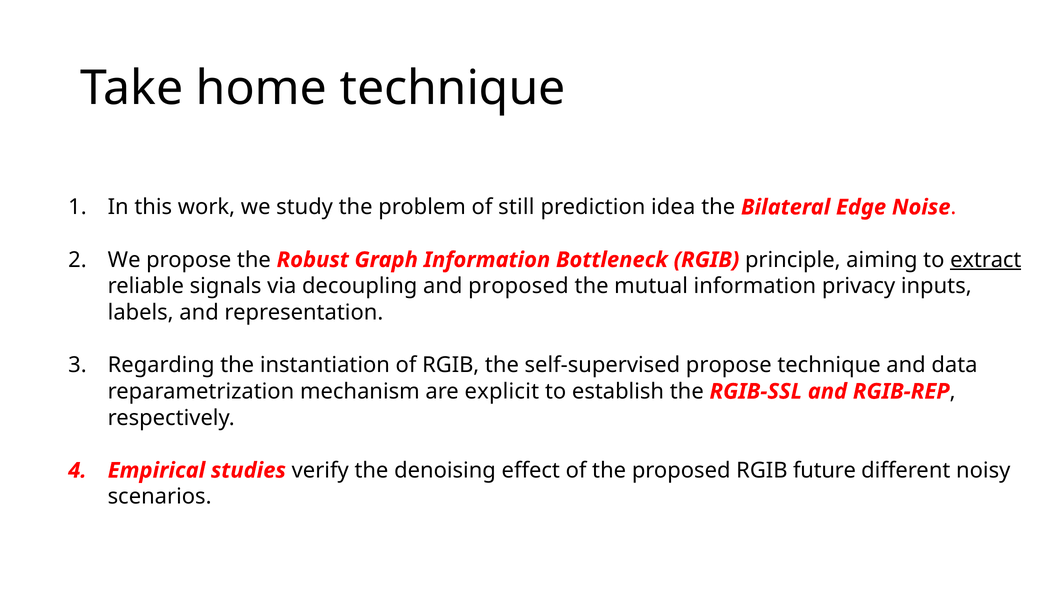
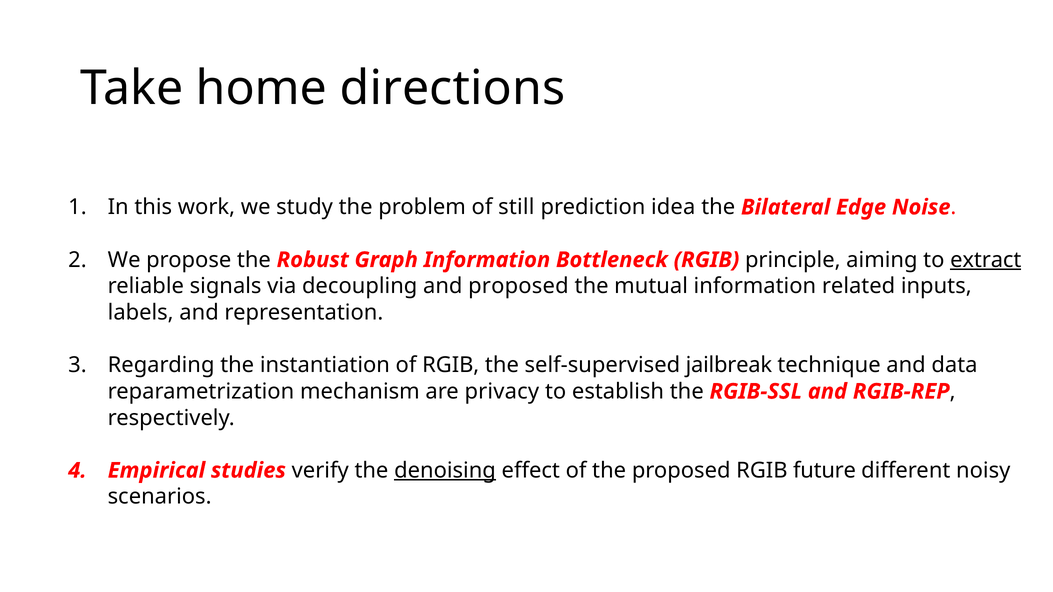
home technique: technique -> directions
privacy: privacy -> related
self-supervised propose: propose -> jailbreak
explicit: explicit -> privacy
denoising underline: none -> present
